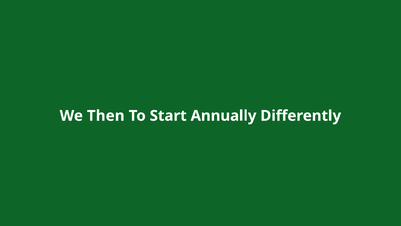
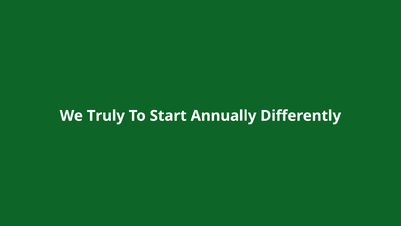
Then: Then -> Truly
